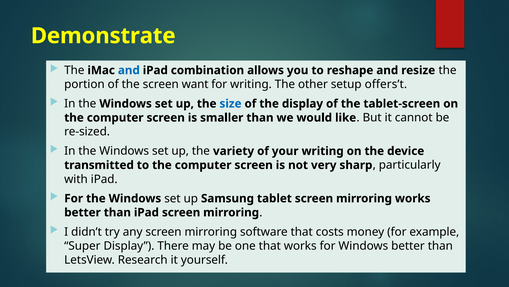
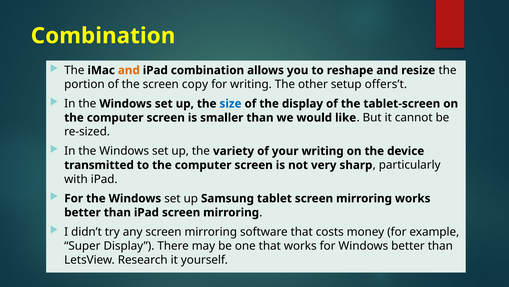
Demonstrate at (103, 36): Demonstrate -> Combination
and at (129, 70) colour: blue -> orange
want: want -> copy
